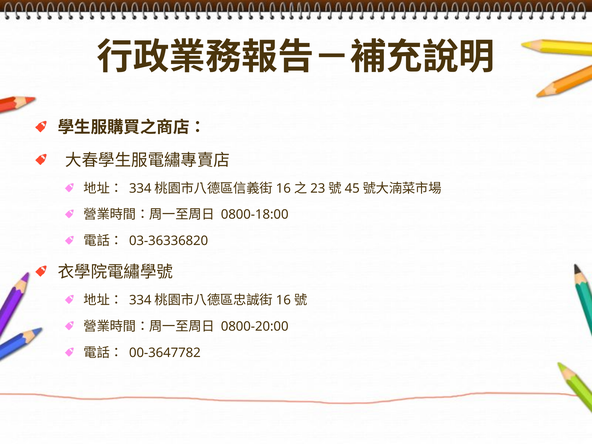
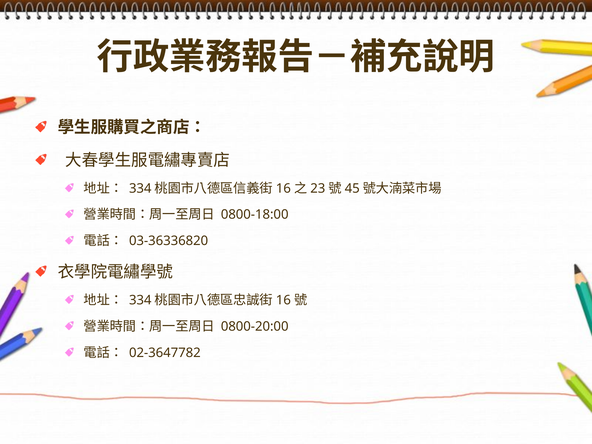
00-3647782: 00-3647782 -> 02-3647782
